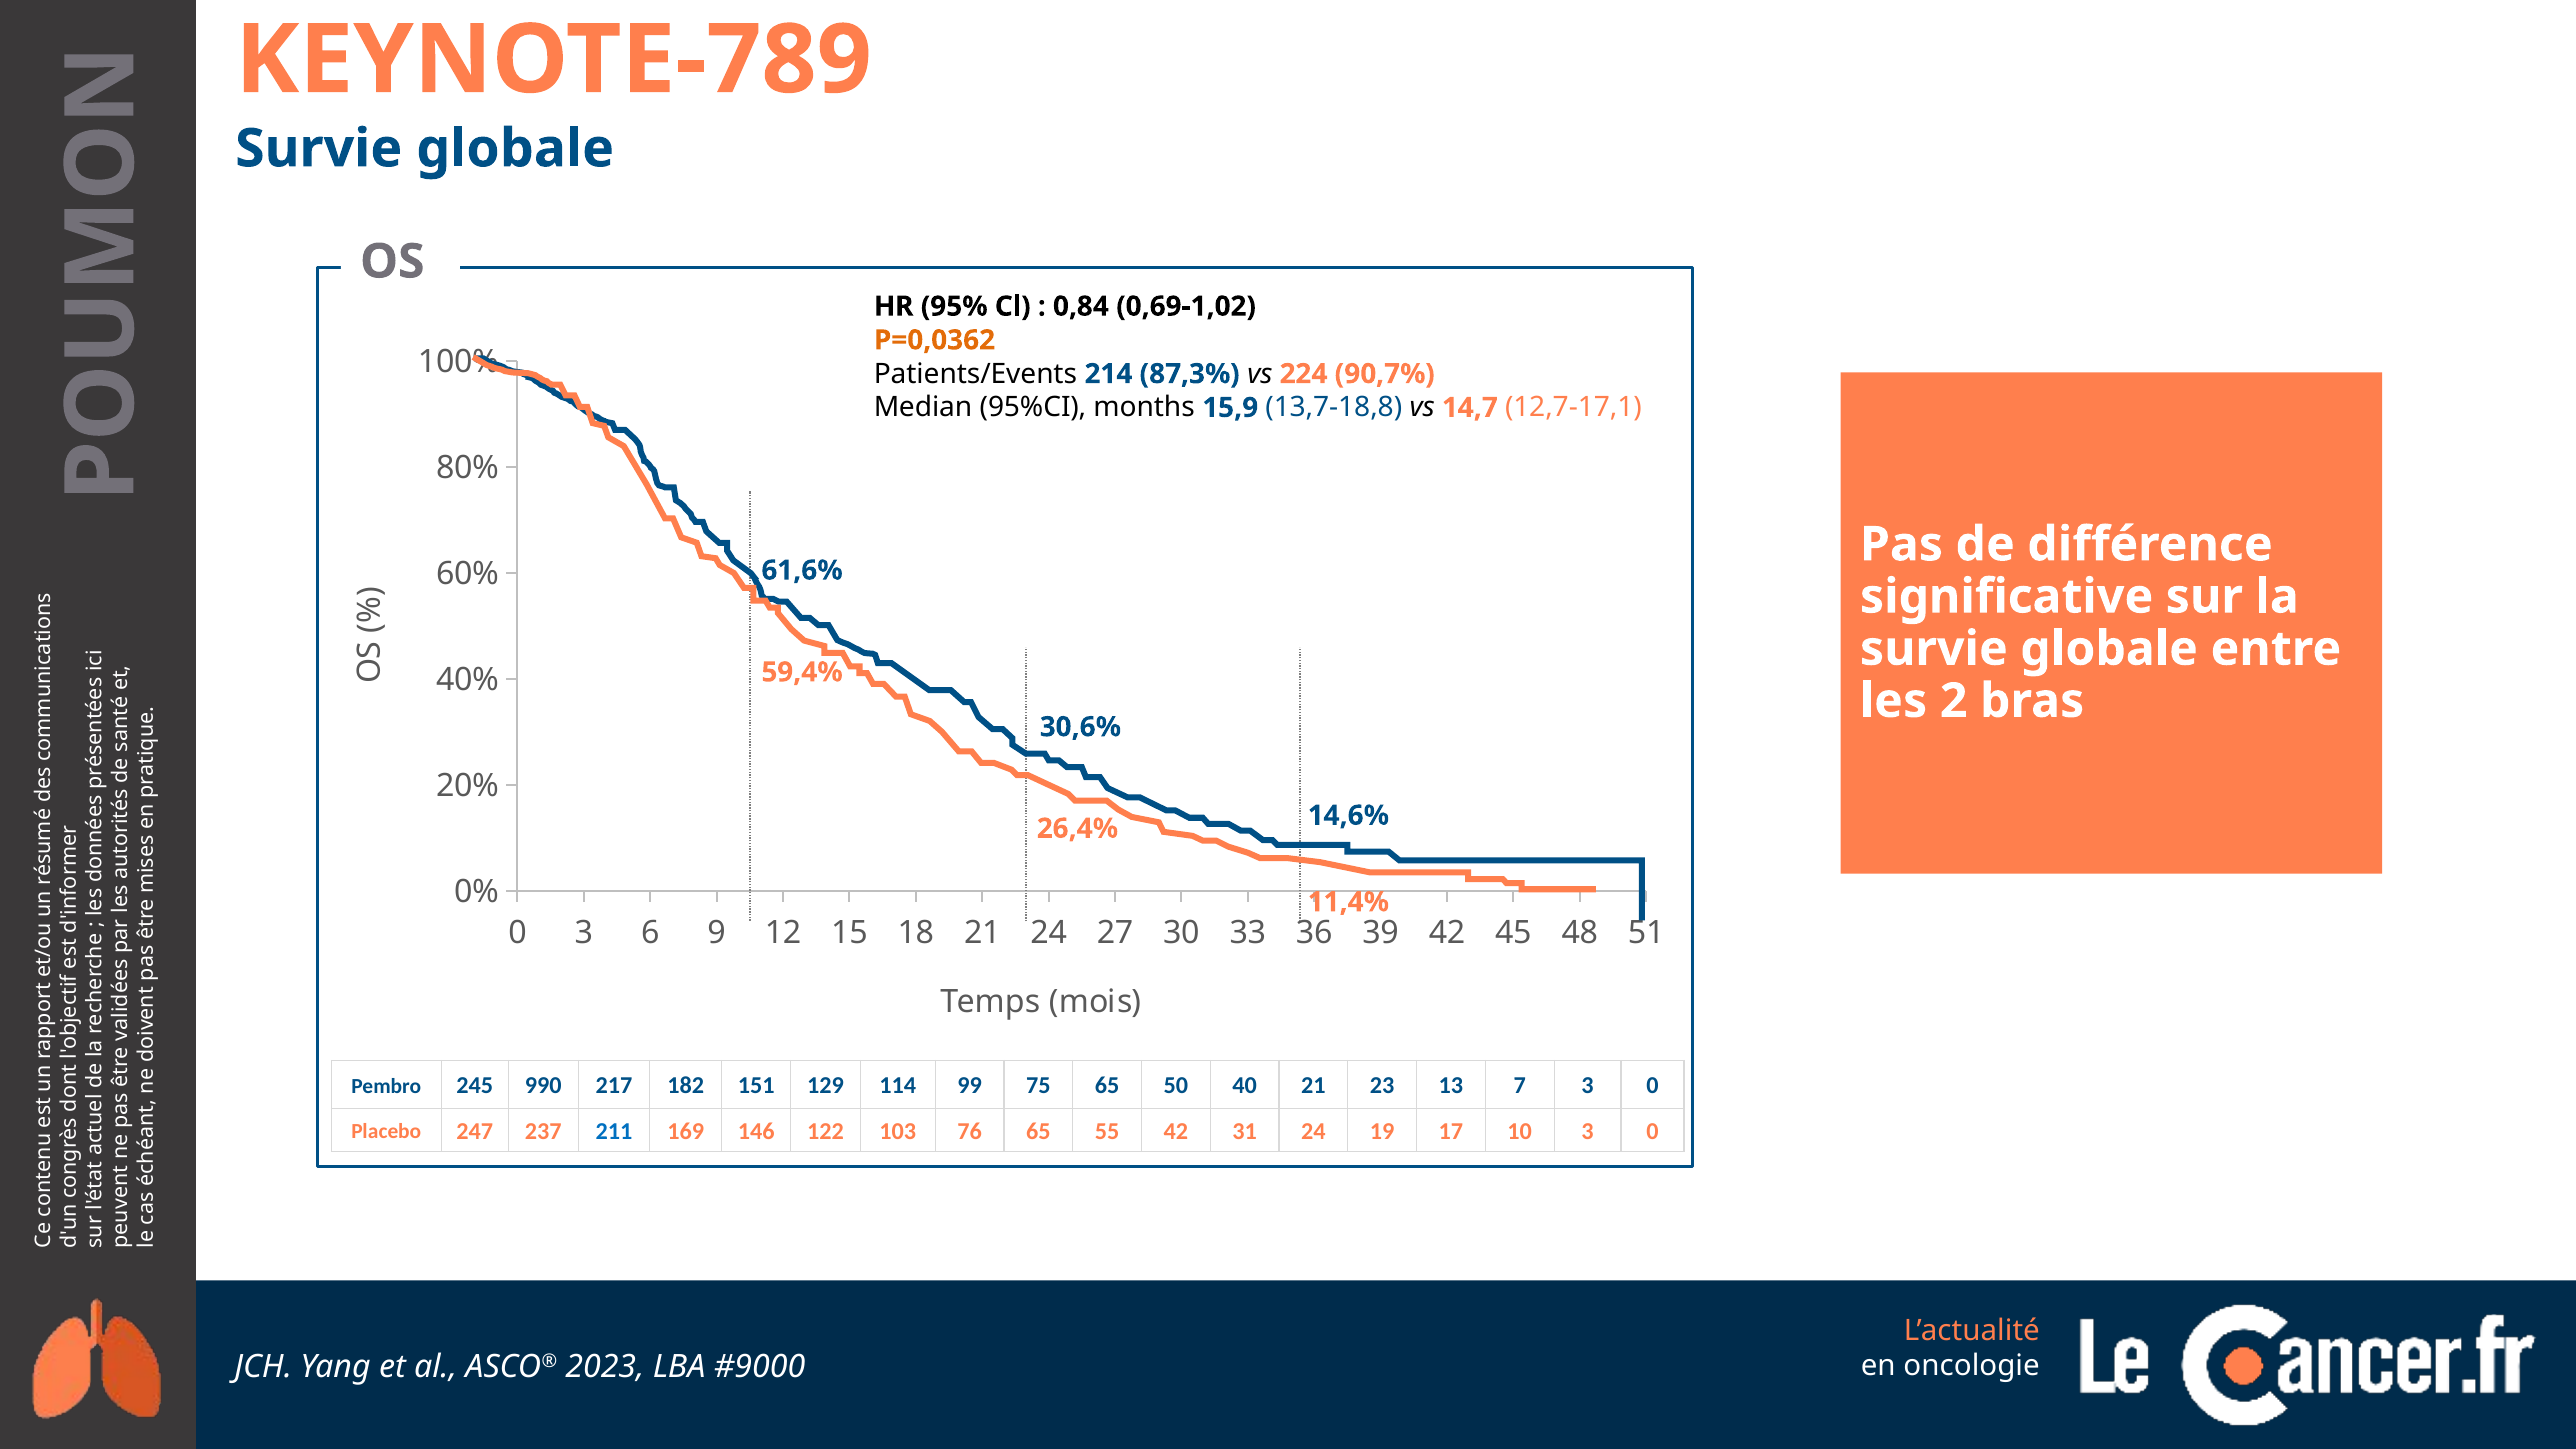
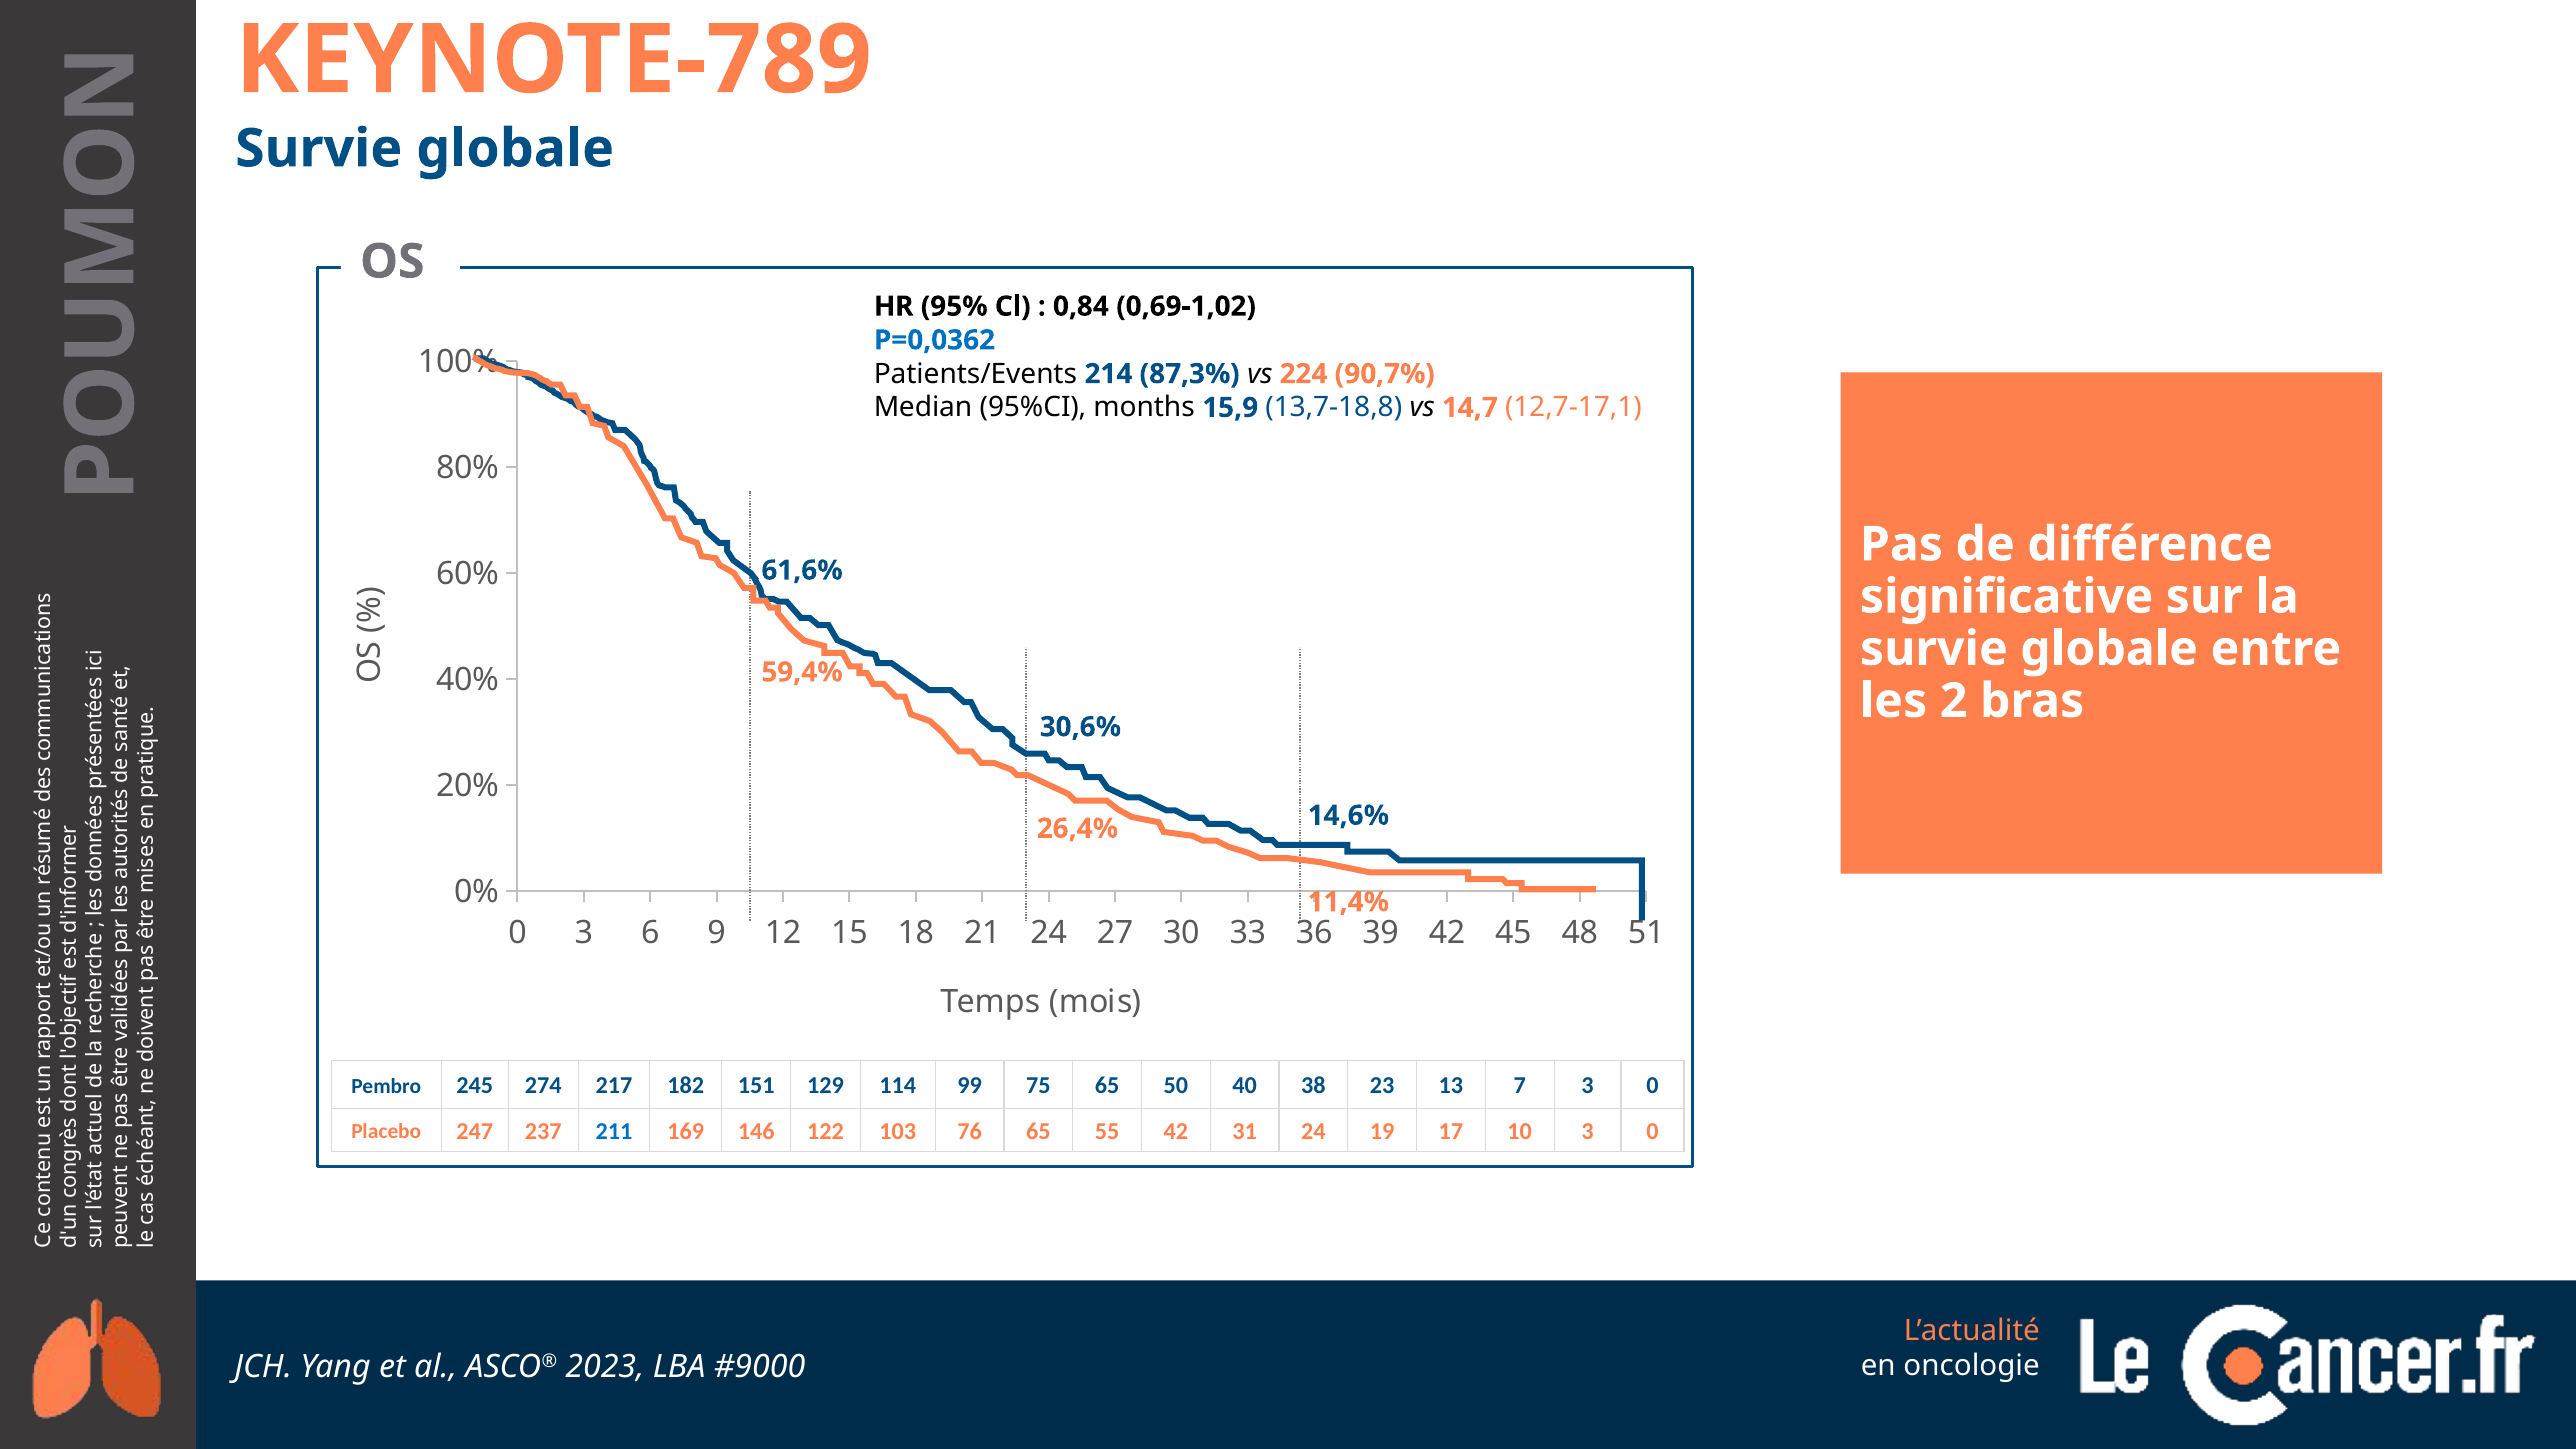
P=0,0362 colour: orange -> blue
990: 990 -> 274
40 21: 21 -> 38
